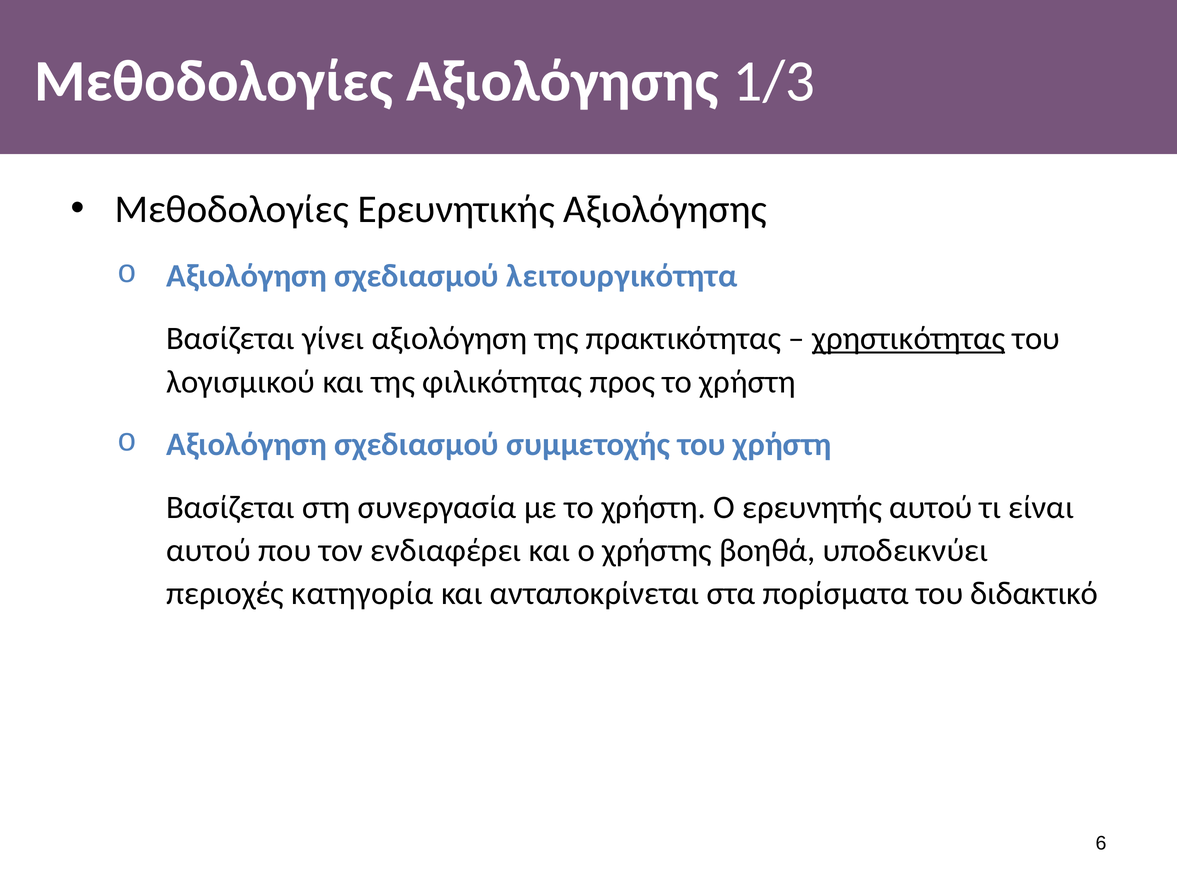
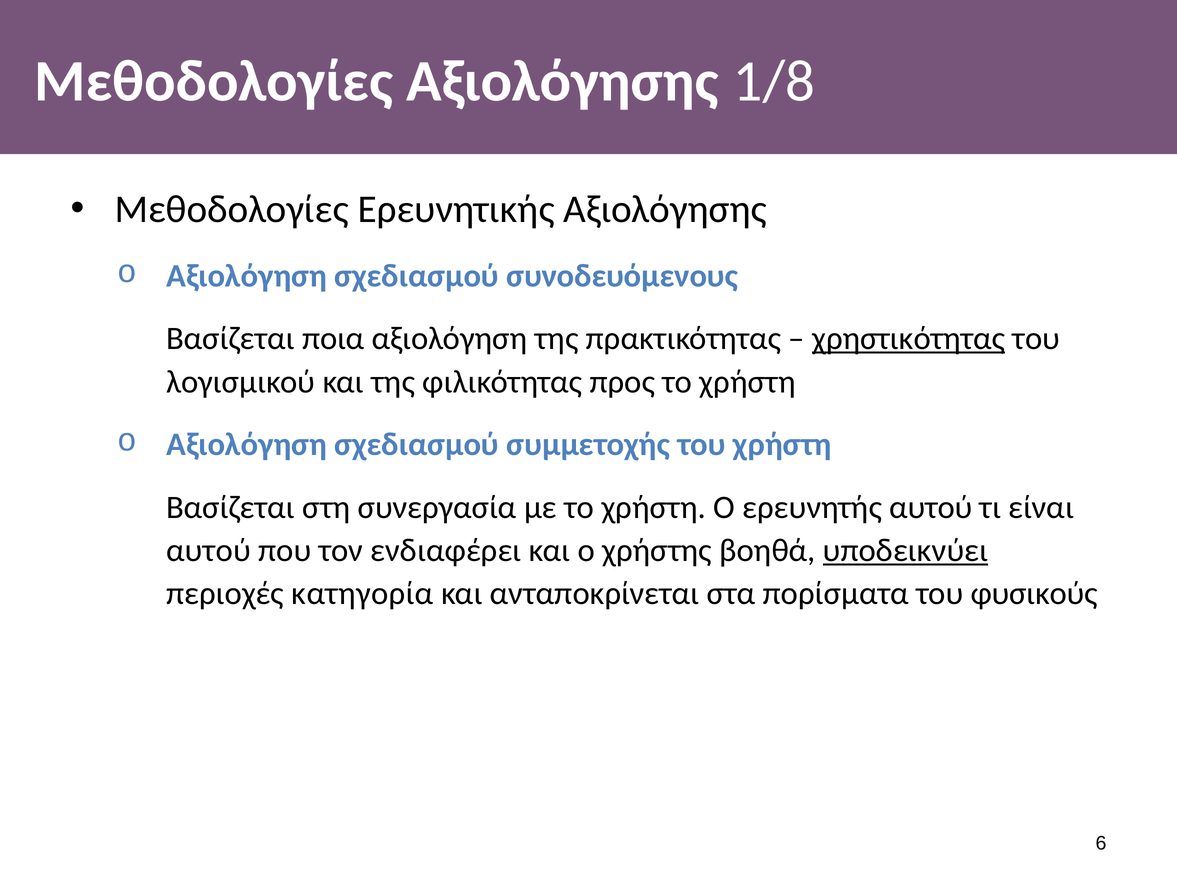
1/3: 1/3 -> 1/8
λειτουργικότητα: λειτουργικότητα -> συνοδευόμενους
γίνει: γίνει -> ποια
υποδεικνύει underline: none -> present
διδακτικό: διδακτικό -> φυσικούς
